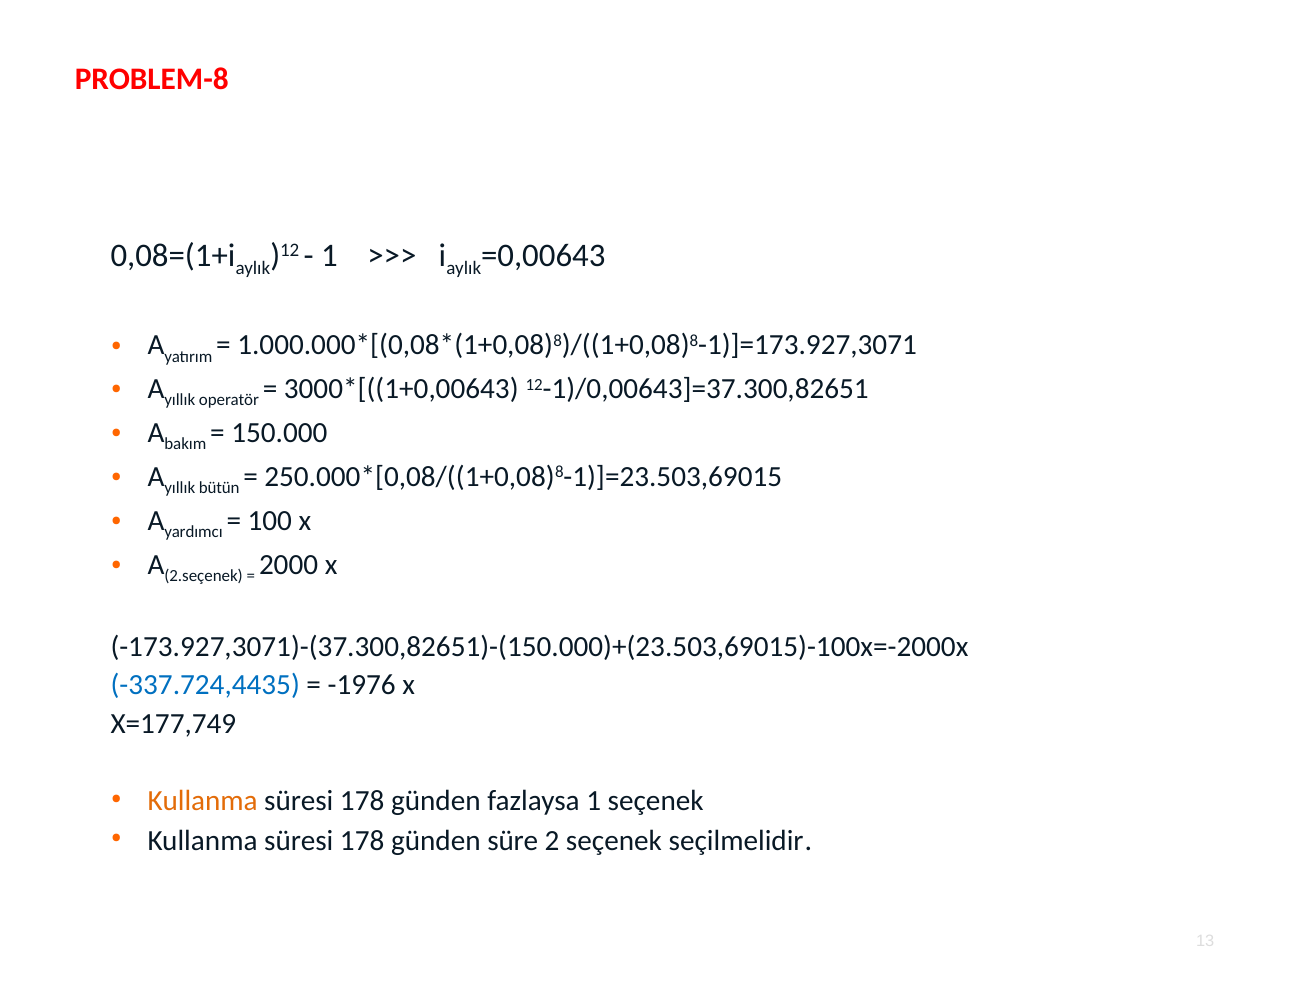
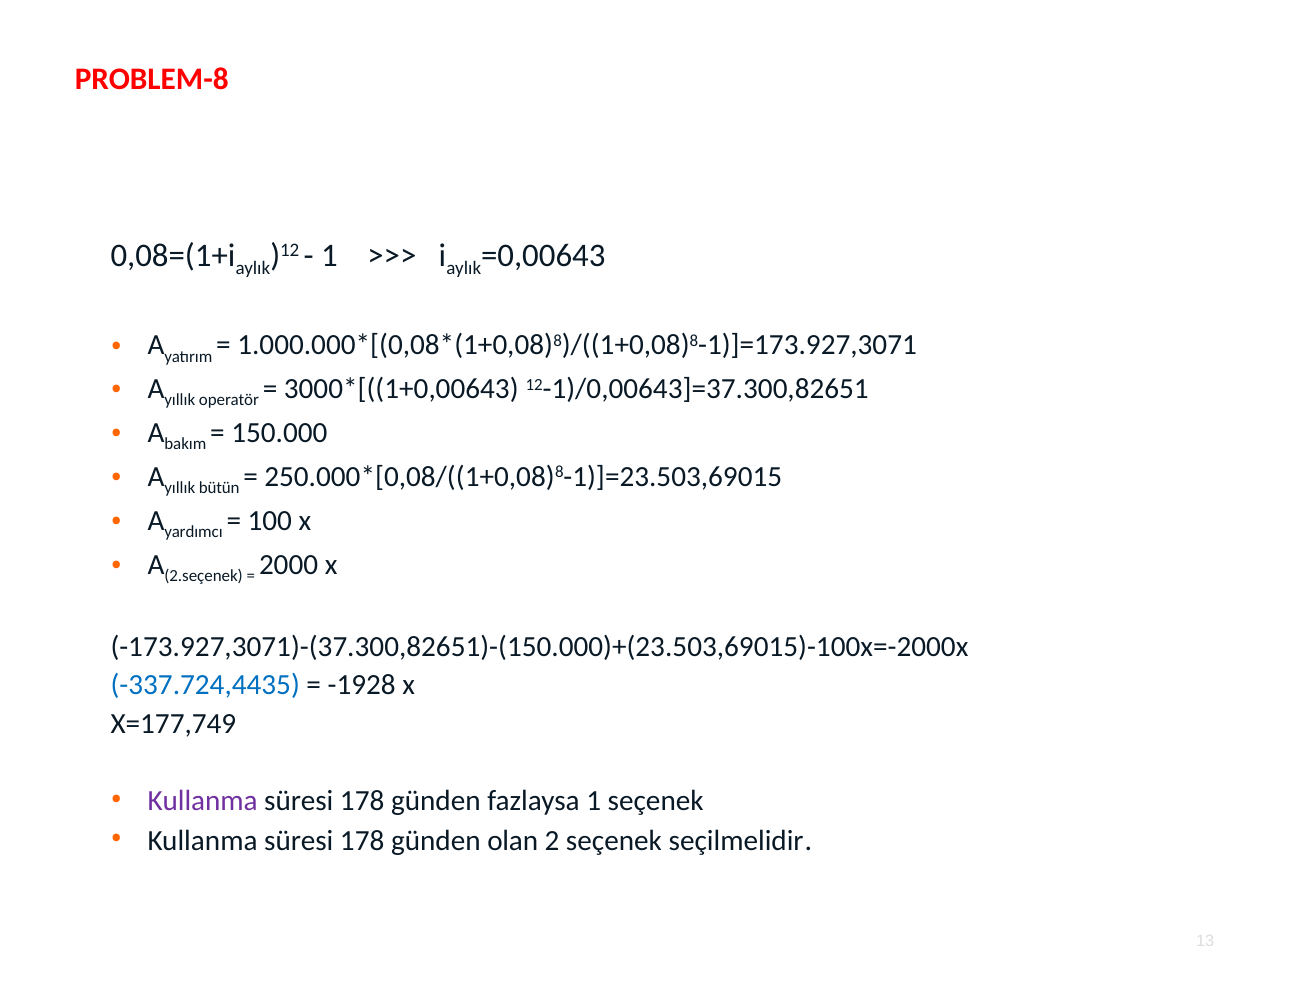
-1976: -1976 -> -1928
Kullanma at (203, 801) colour: orange -> purple
süre: süre -> olan
